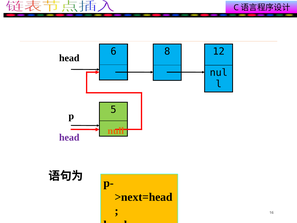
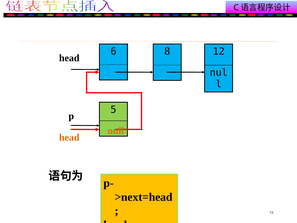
head at (69, 137) colour: purple -> orange
